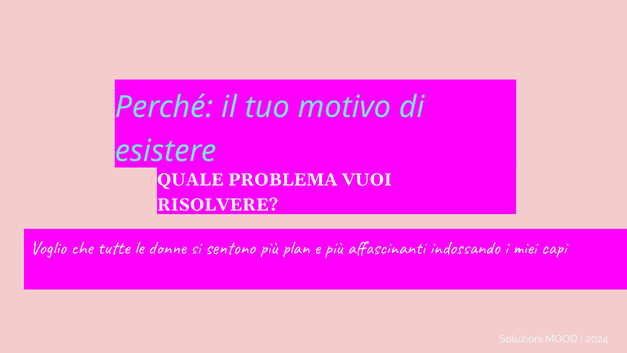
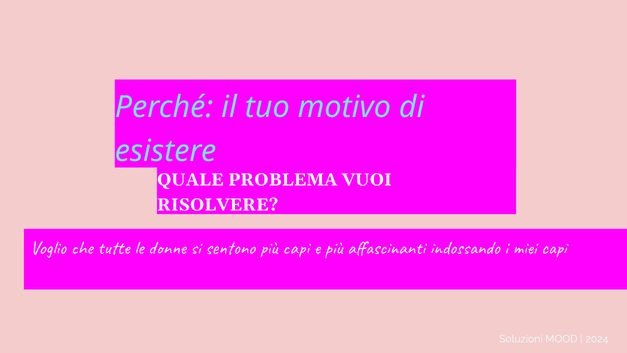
più plan: plan -> capi
